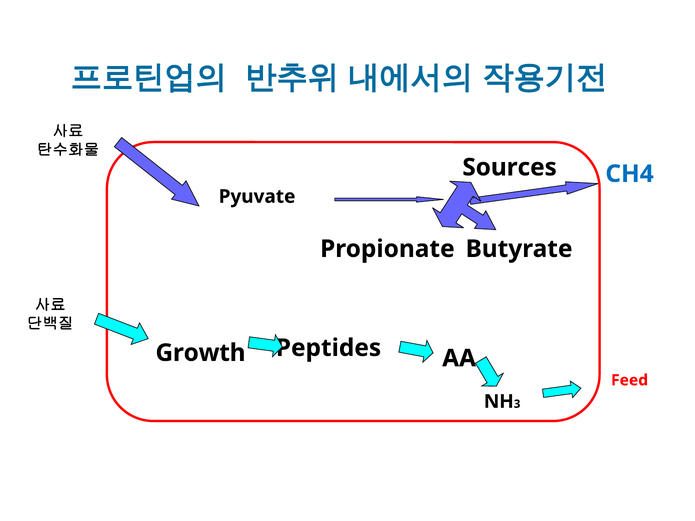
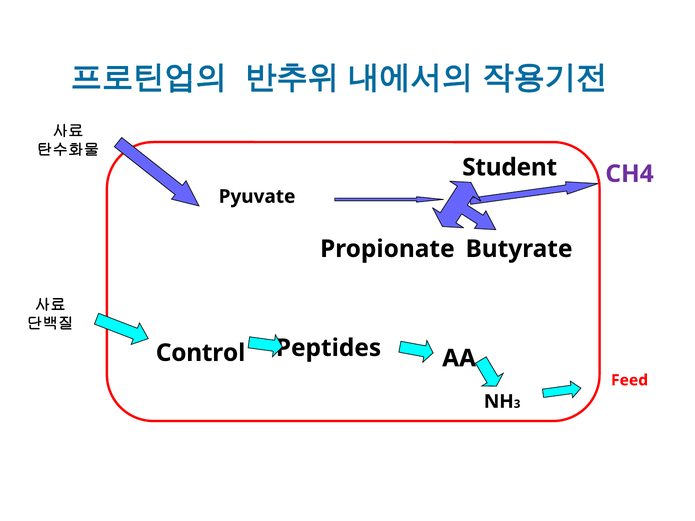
Sources: Sources -> Student
CH4 colour: blue -> purple
Growth: Growth -> Control
